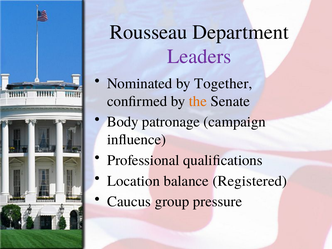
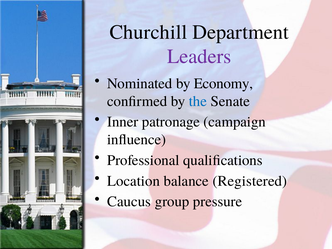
Rousseau: Rousseau -> Churchill
Together: Together -> Economy
the colour: orange -> blue
Body: Body -> Inner
